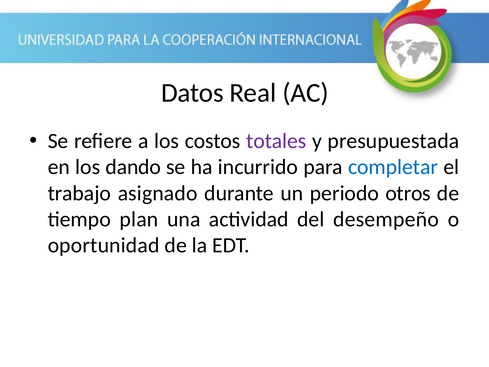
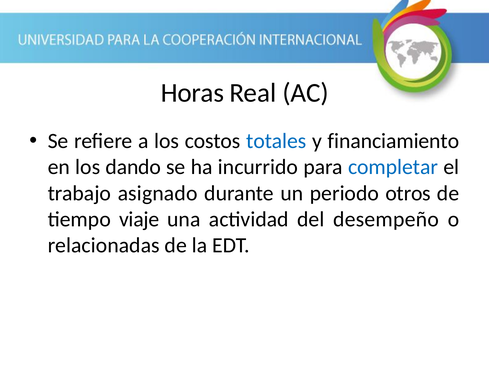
Datos: Datos -> Horas
totales colour: purple -> blue
presupuestada: presupuestada -> financiamiento
plan: plan -> viaje
oportunidad: oportunidad -> relacionadas
